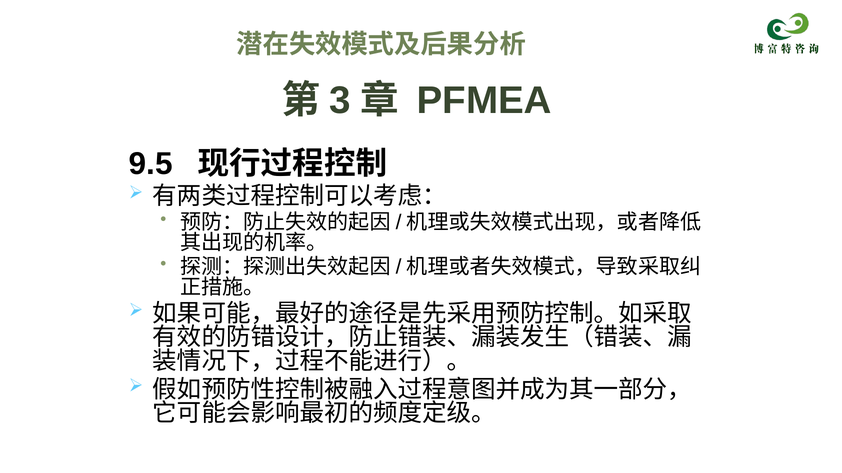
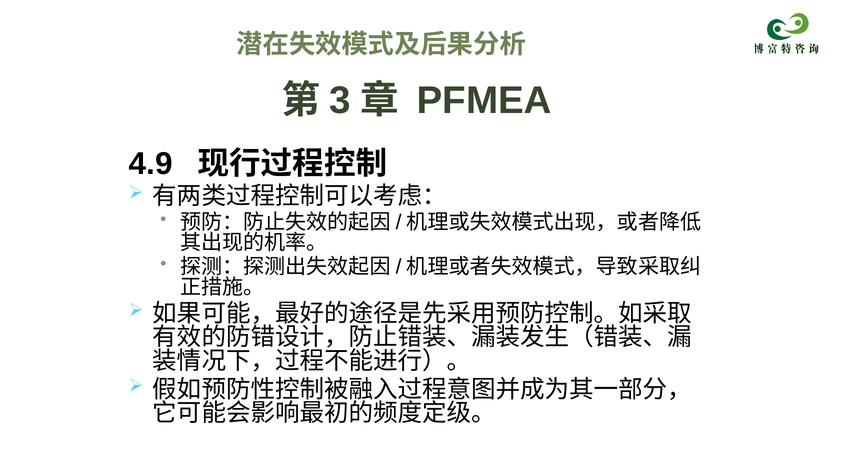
9.5: 9.5 -> 4.9
